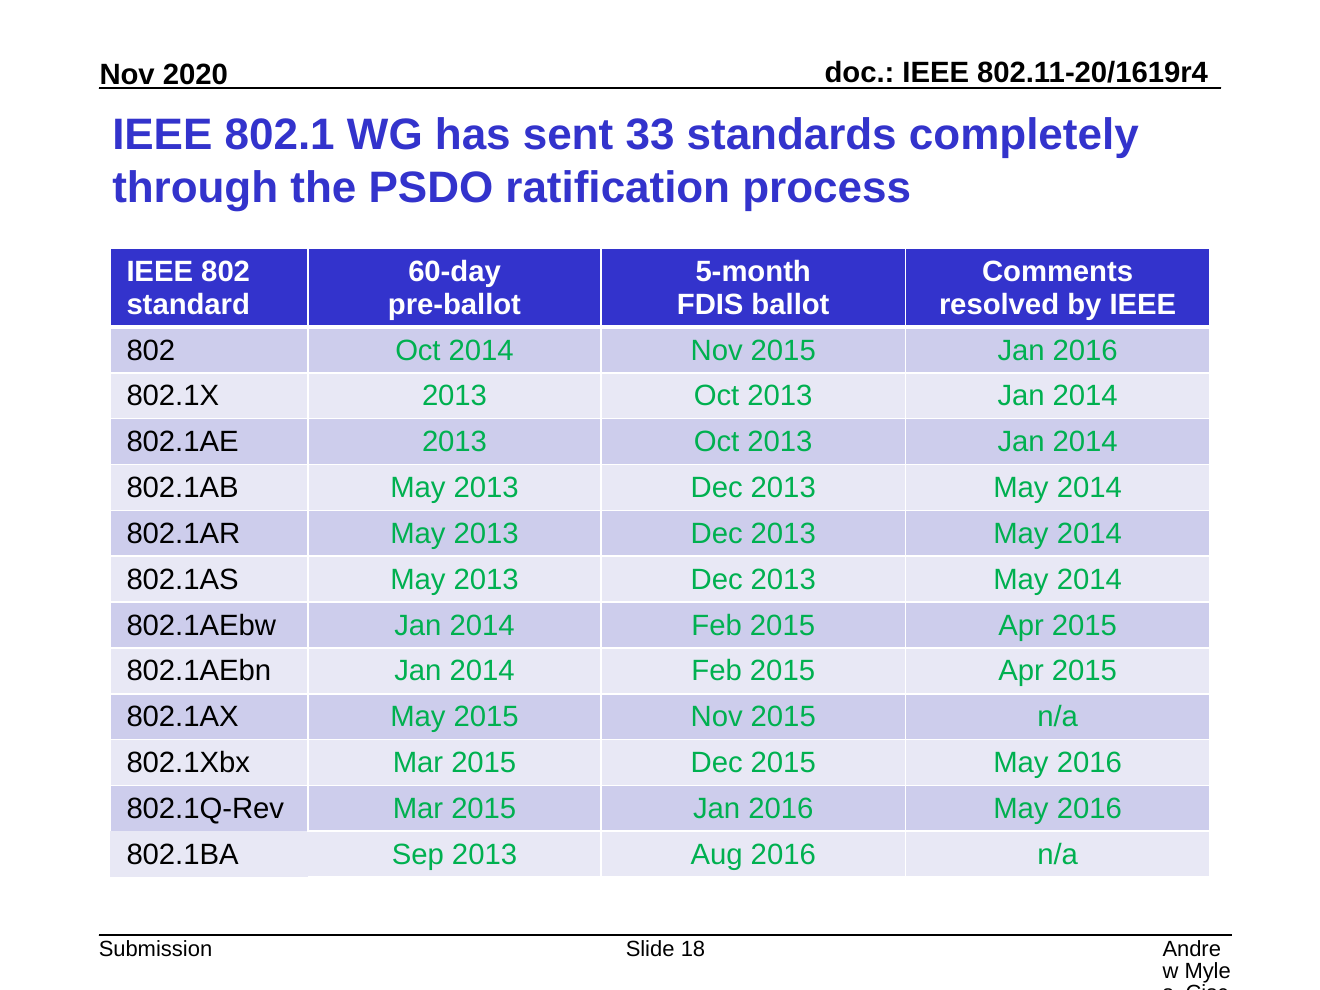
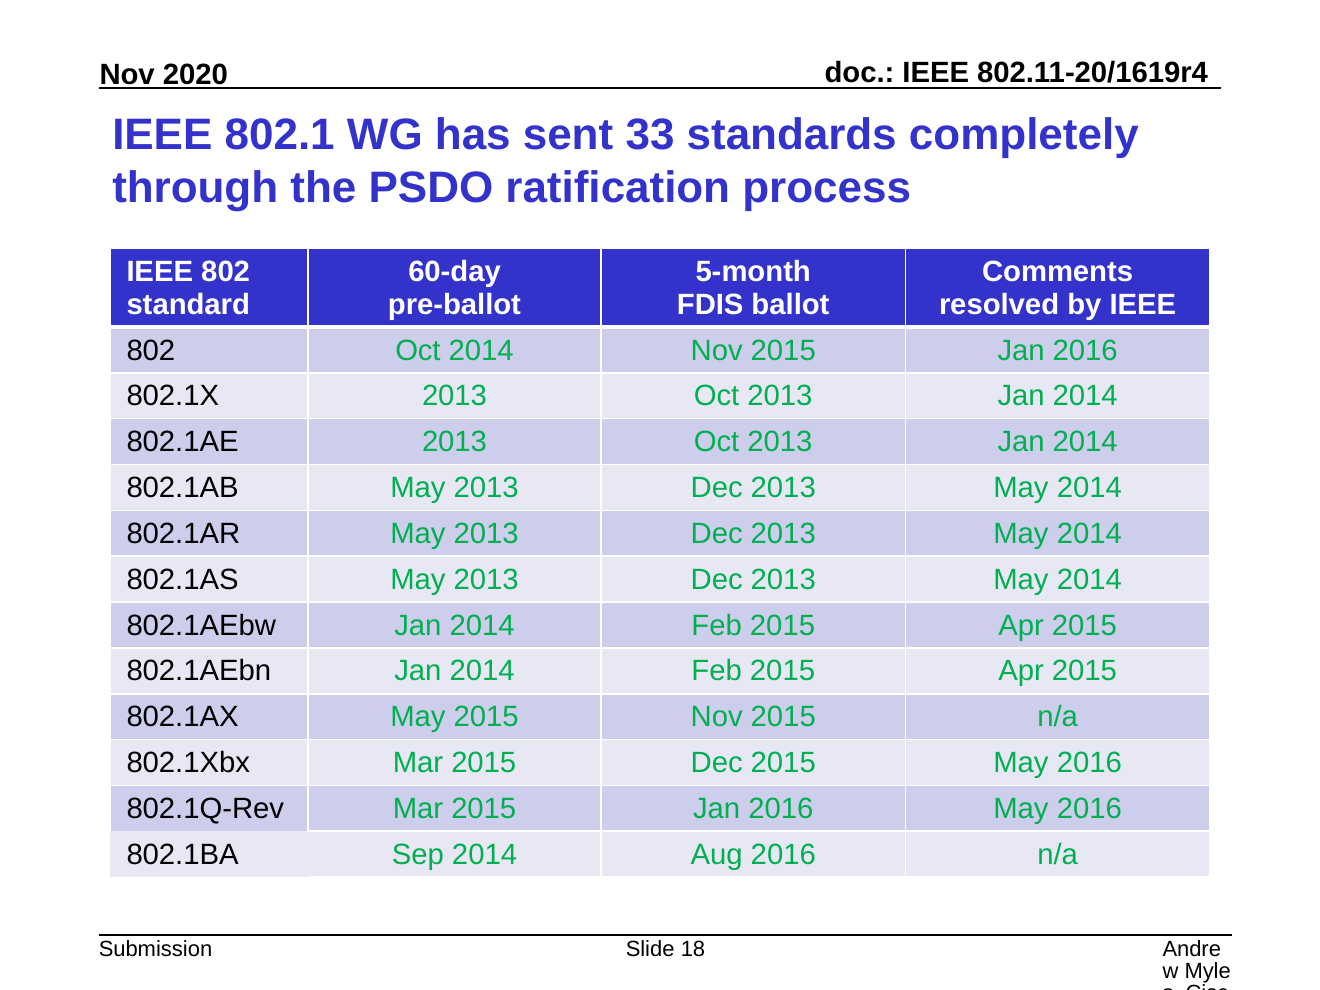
Sep 2013: 2013 -> 2014
